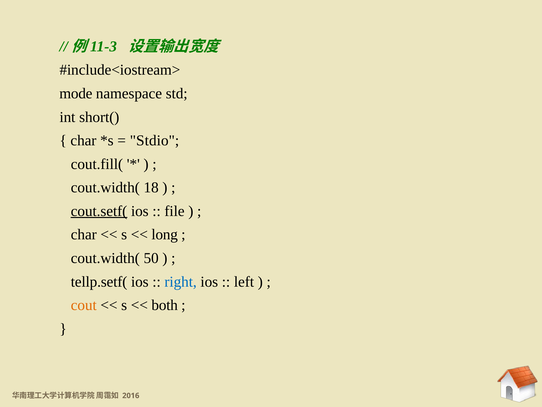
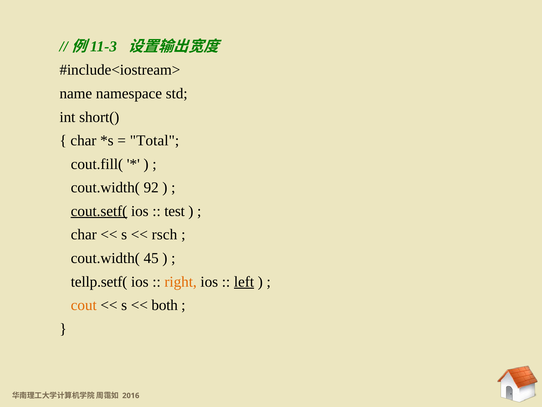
mode: mode -> name
Stdio: Stdio -> Total
18: 18 -> 92
file: file -> test
long: long -> rsch
50: 50 -> 45
right colour: blue -> orange
left underline: none -> present
